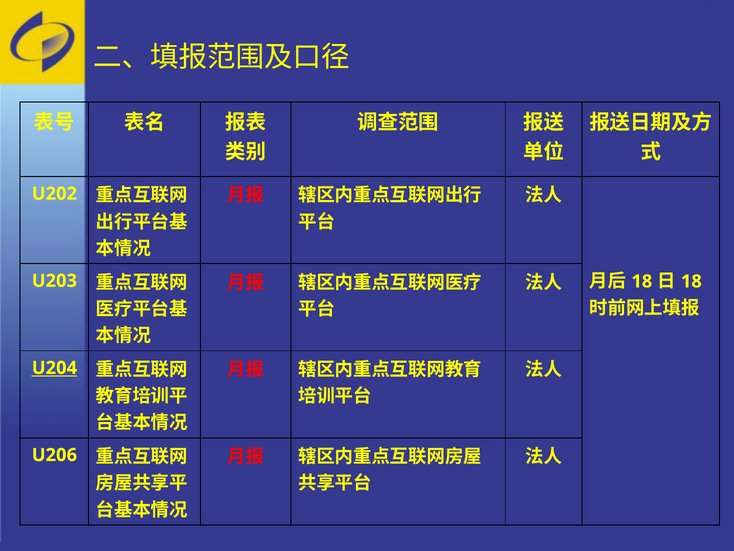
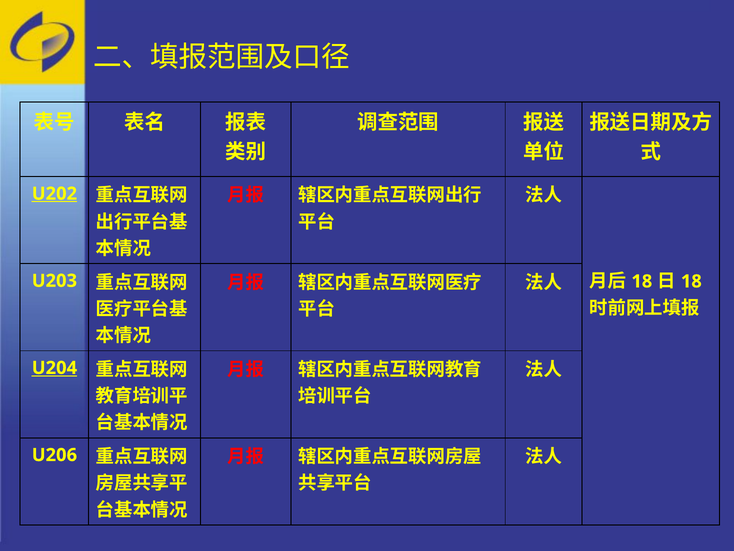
U202 underline: none -> present
